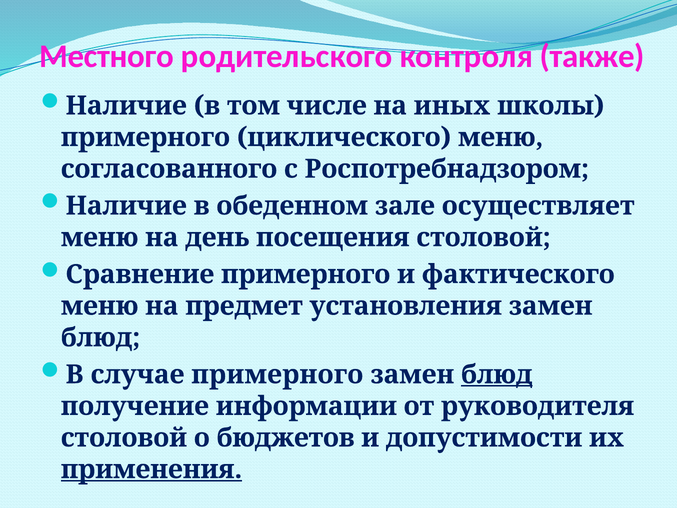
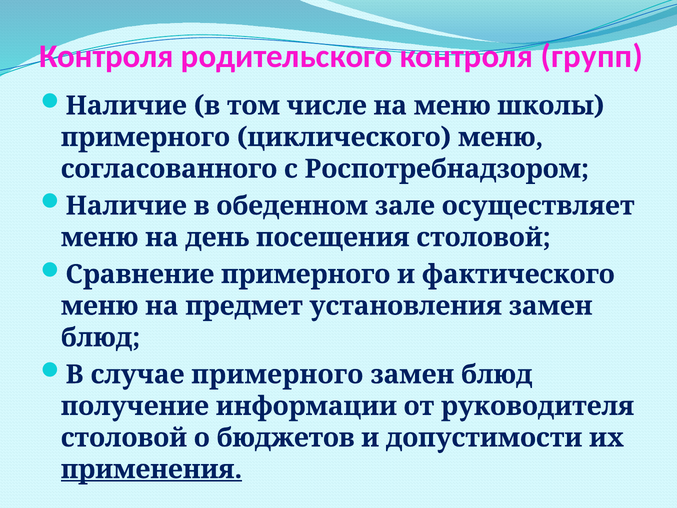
Местного at (106, 57): Местного -> Контроля
также: также -> групп
на иных: иных -> меню
блюд at (497, 374) underline: present -> none
